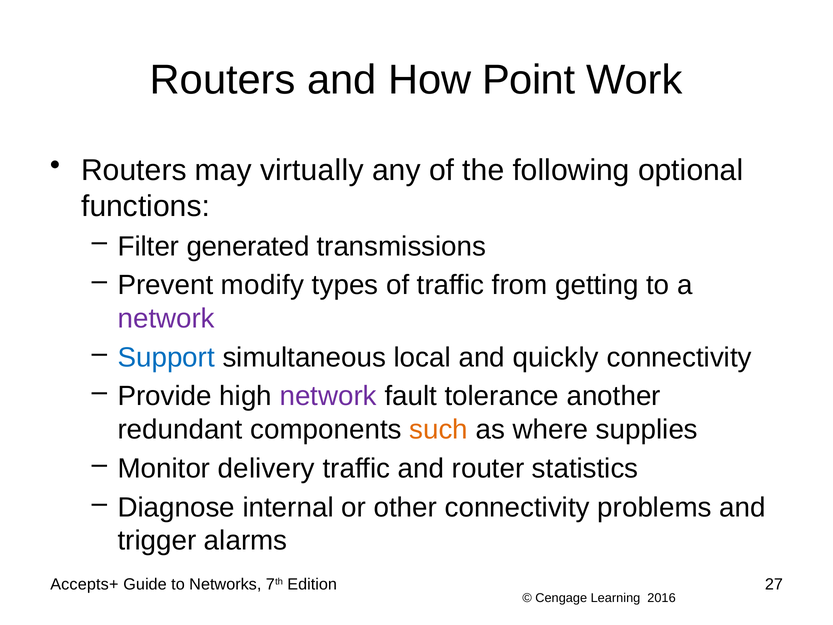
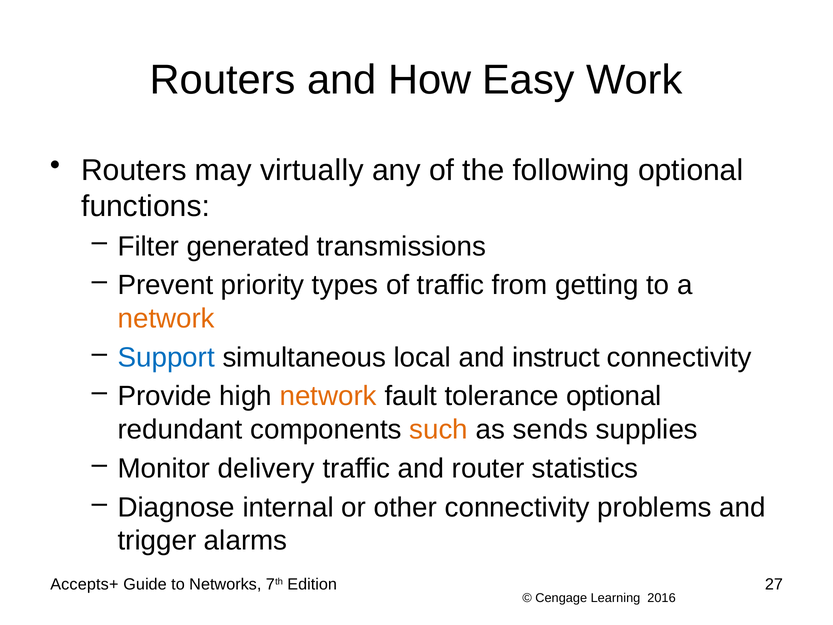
Point: Point -> Easy
modify: modify -> priority
network at (166, 318) colour: purple -> orange
quickly: quickly -> instruct
network at (328, 396) colour: purple -> orange
tolerance another: another -> optional
where: where -> sends
